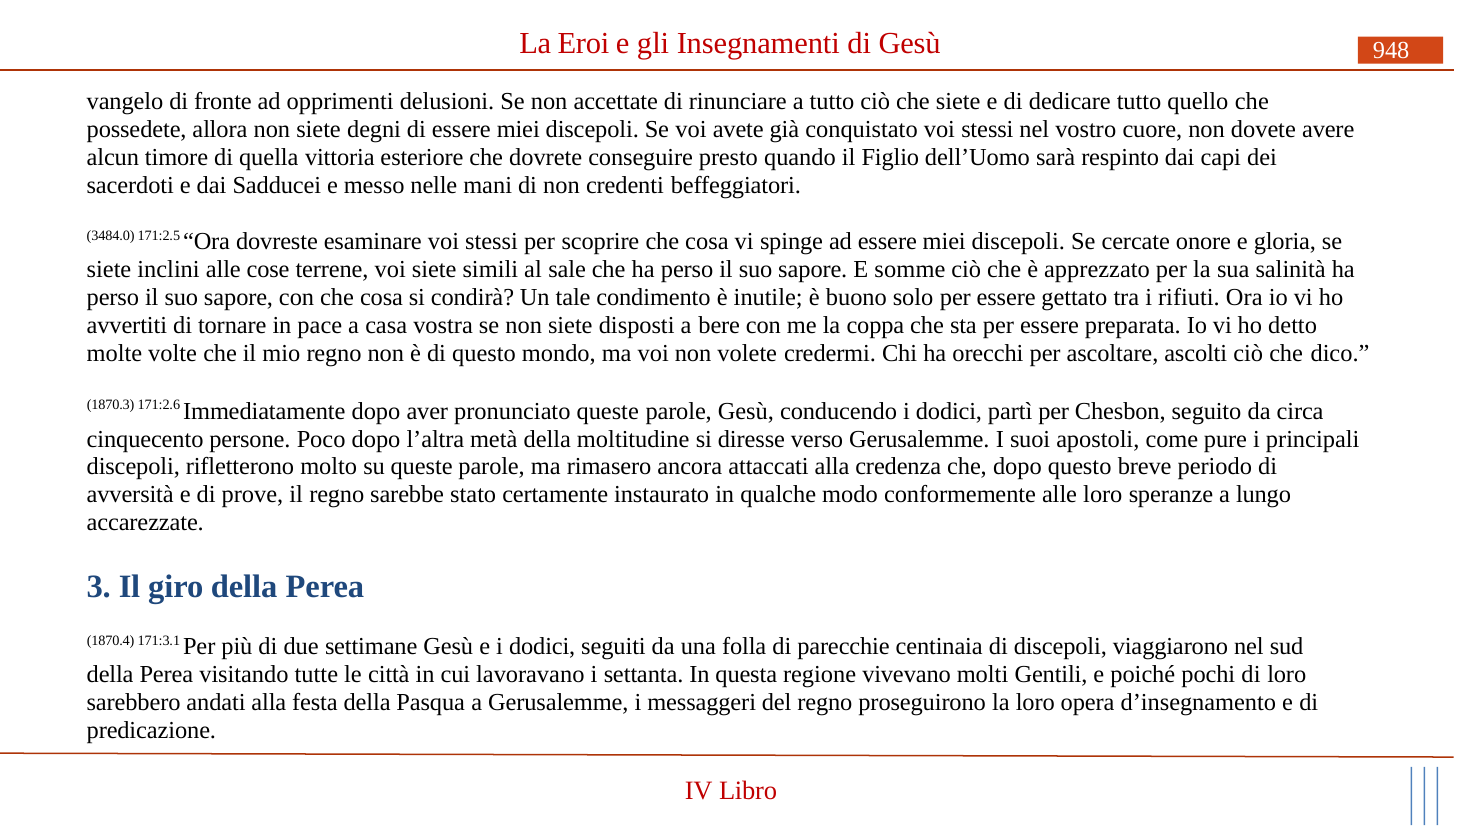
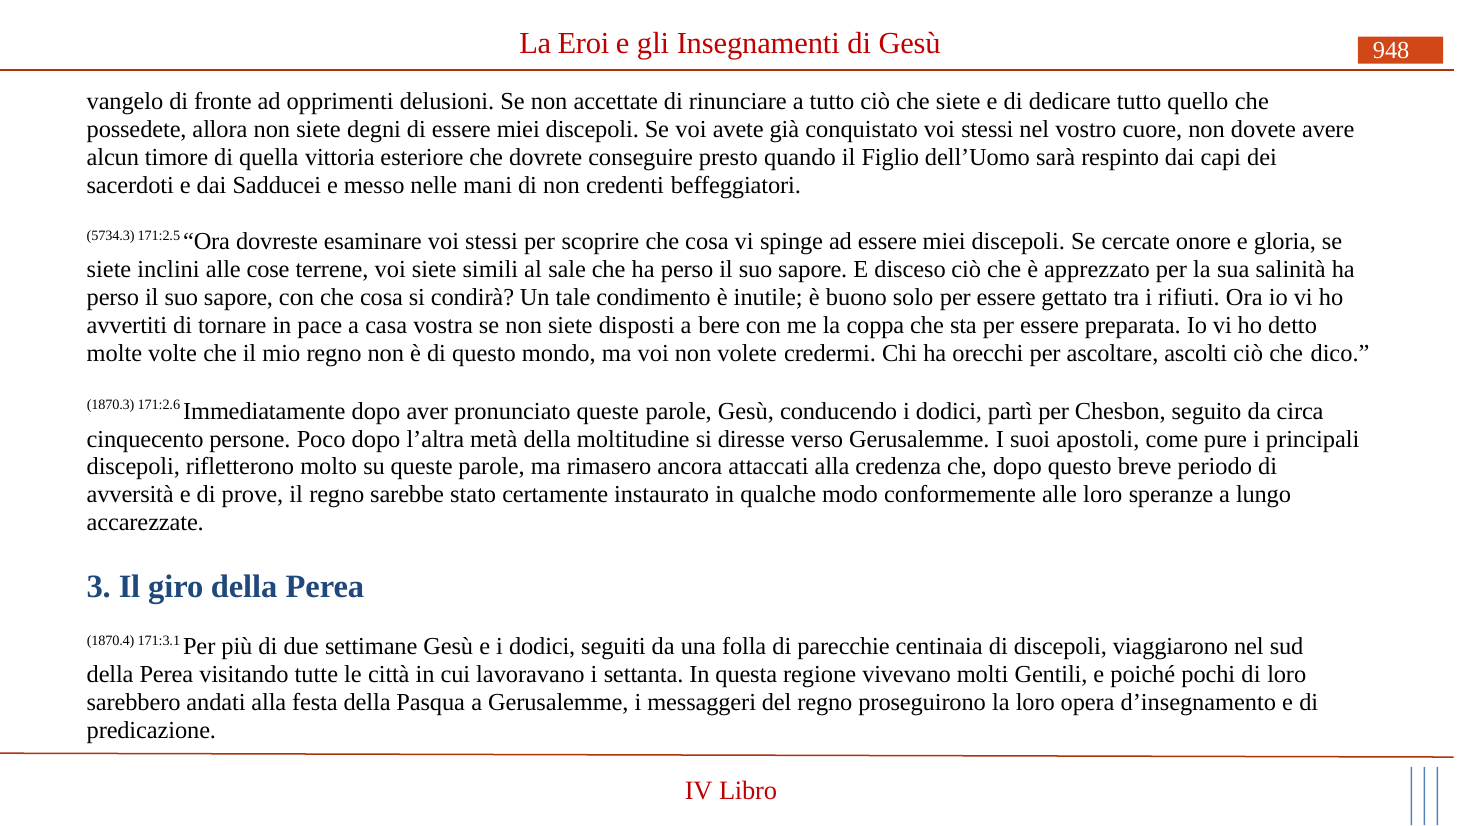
3484.0: 3484.0 -> 5734.3
somme: somme -> disceso
